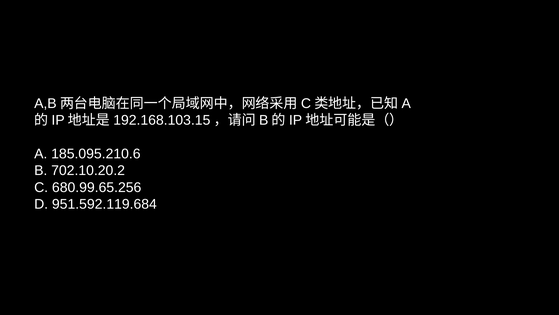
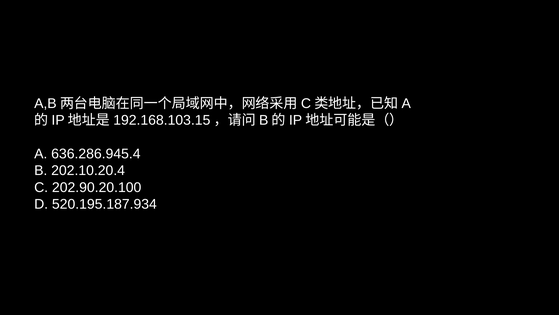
185.095.210.6: 185.095.210.6 -> 636.286.945.4
702.10.20.2: 702.10.20.2 -> 202.10.20.4
680.99.65.256: 680.99.65.256 -> 202.90.20.100
951.592.119.684: 951.592.119.684 -> 520.195.187.934
